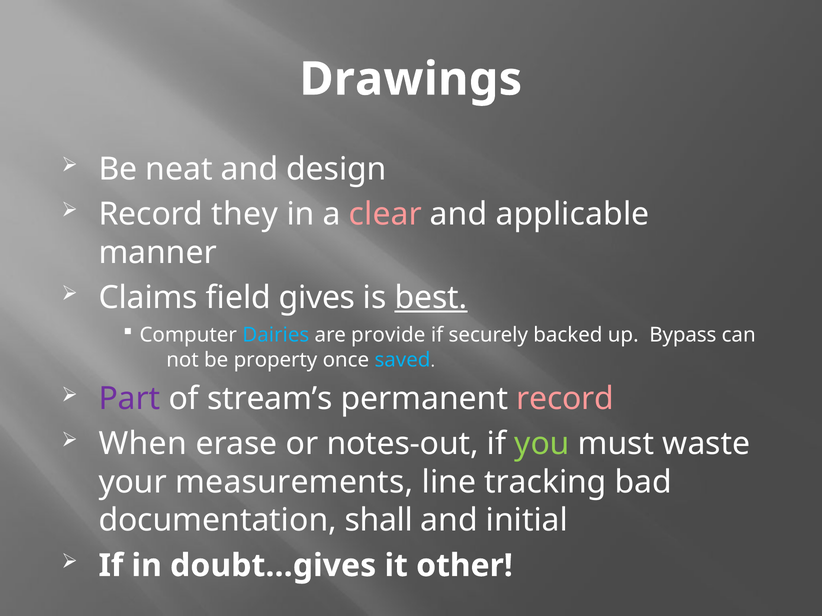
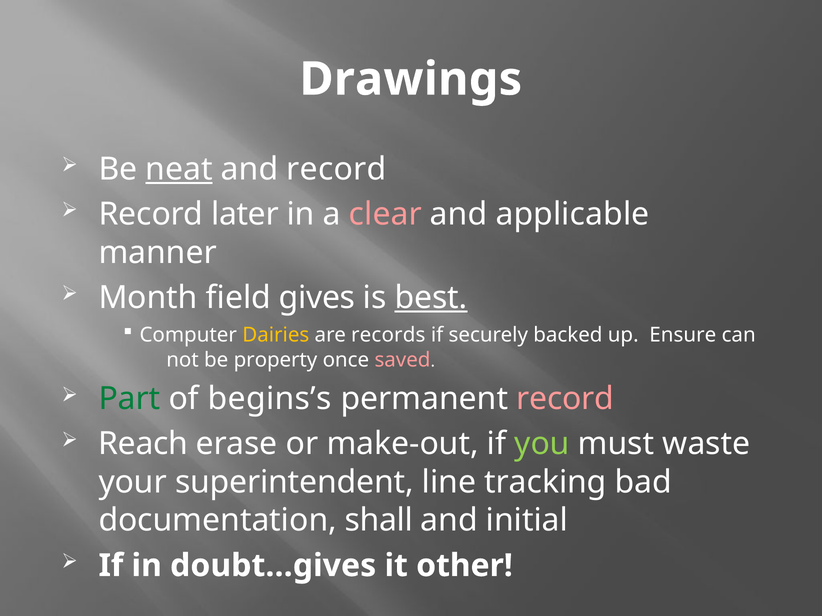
neat underline: none -> present
and design: design -> record
they: they -> later
Claims: Claims -> Month
Dairies colour: light blue -> yellow
provide: provide -> records
Bypass: Bypass -> Ensure
saved colour: light blue -> pink
Part colour: purple -> green
stream’s: stream’s -> begins’s
When: When -> Reach
notes-out: notes-out -> make-out
measurements: measurements -> superintendent
